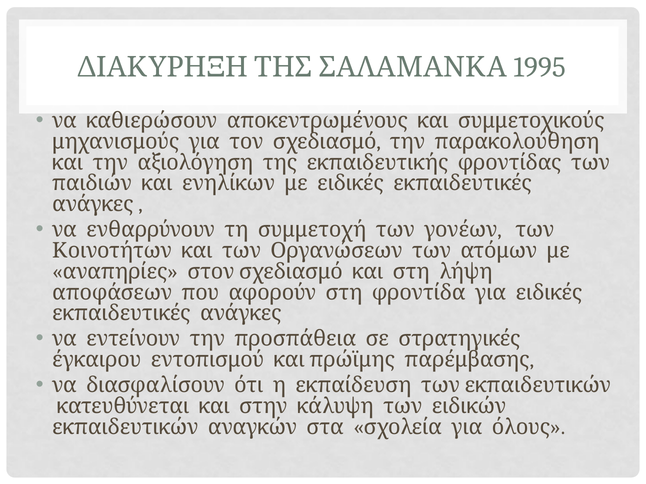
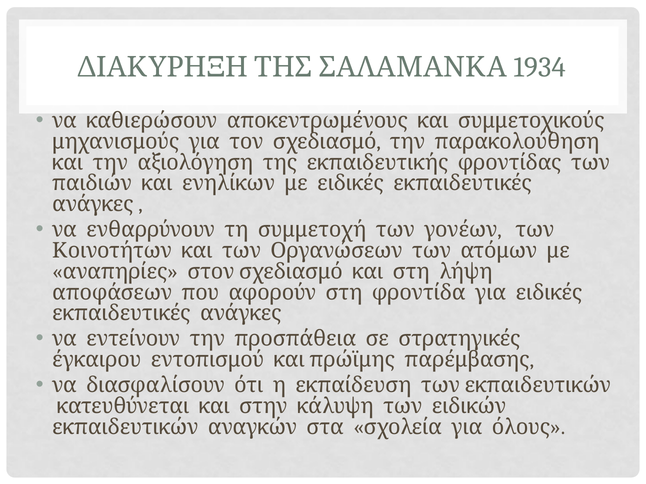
1995: 1995 -> 1934
